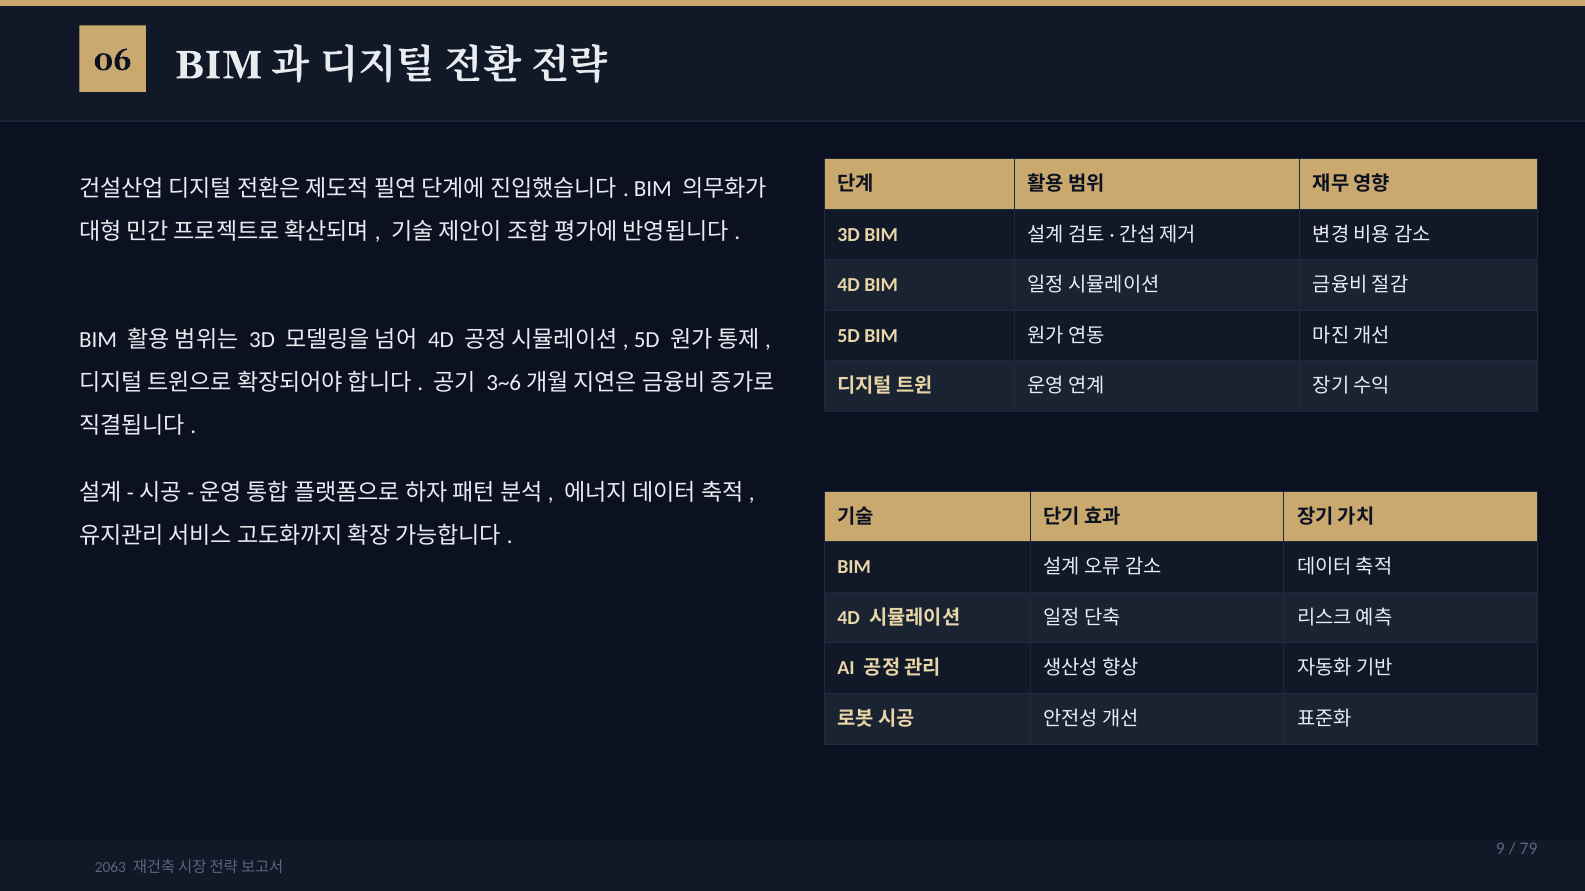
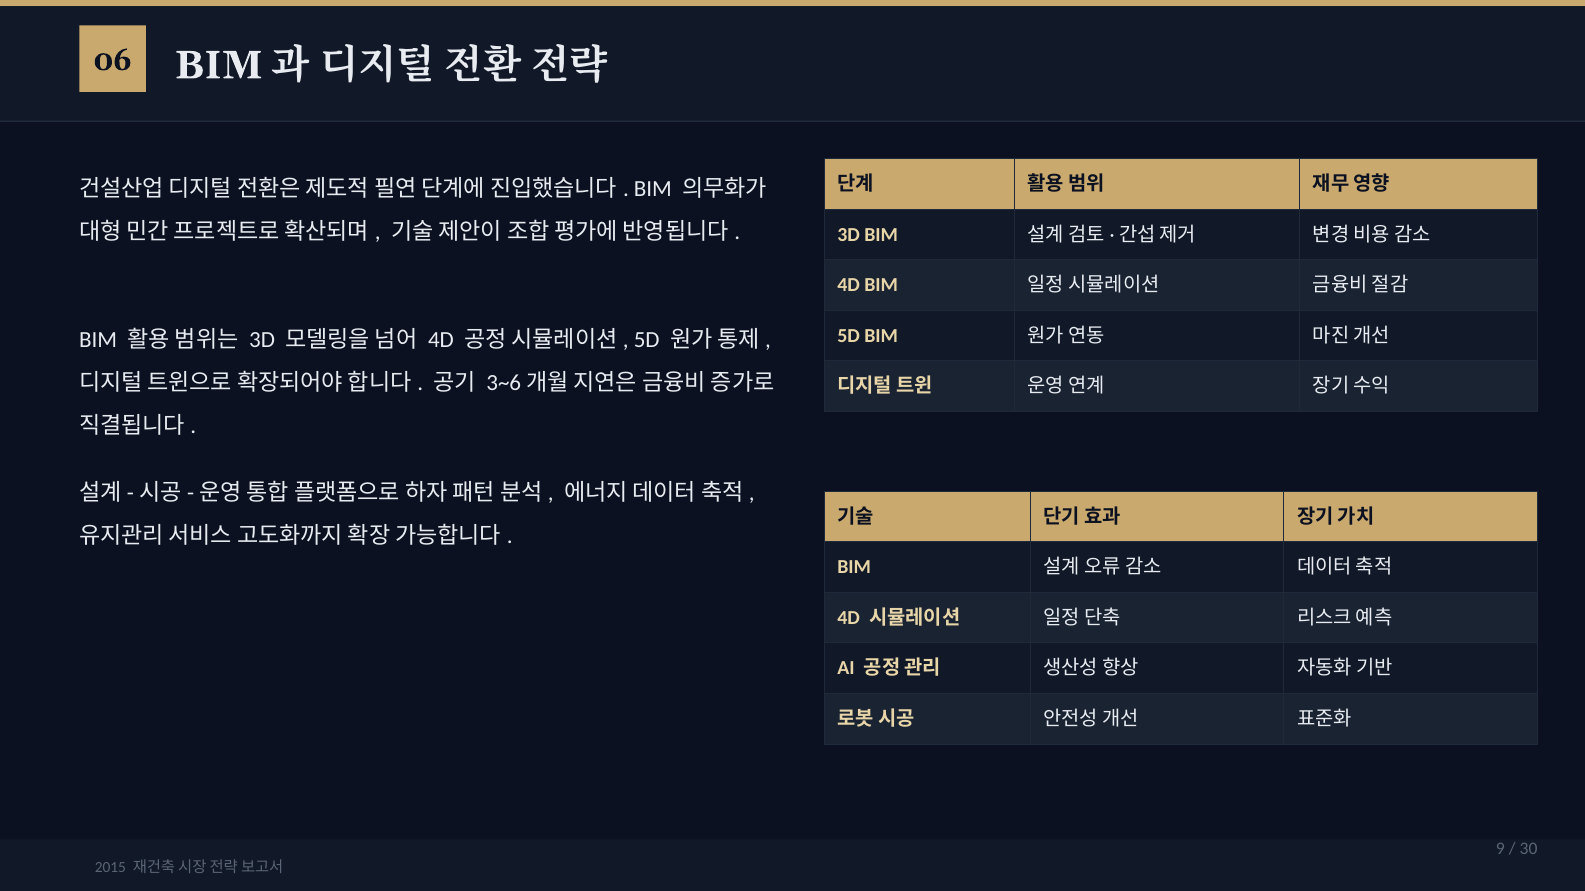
79: 79 -> 30
2063: 2063 -> 2015
